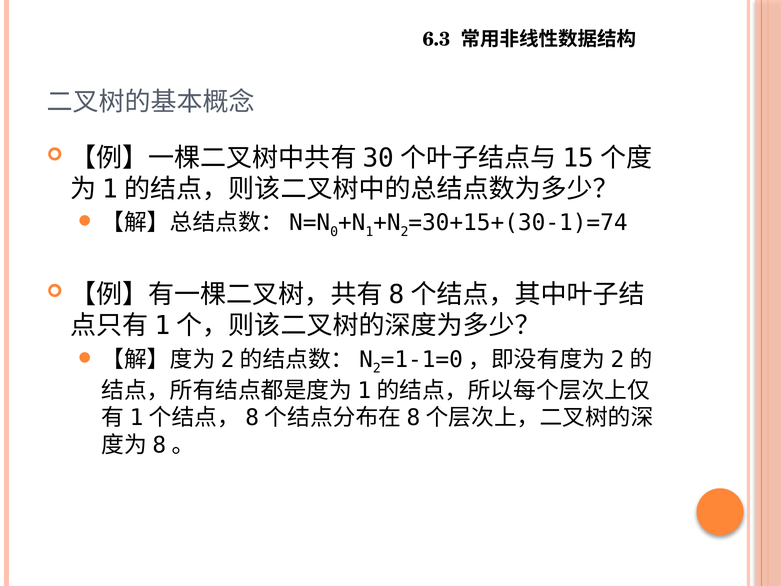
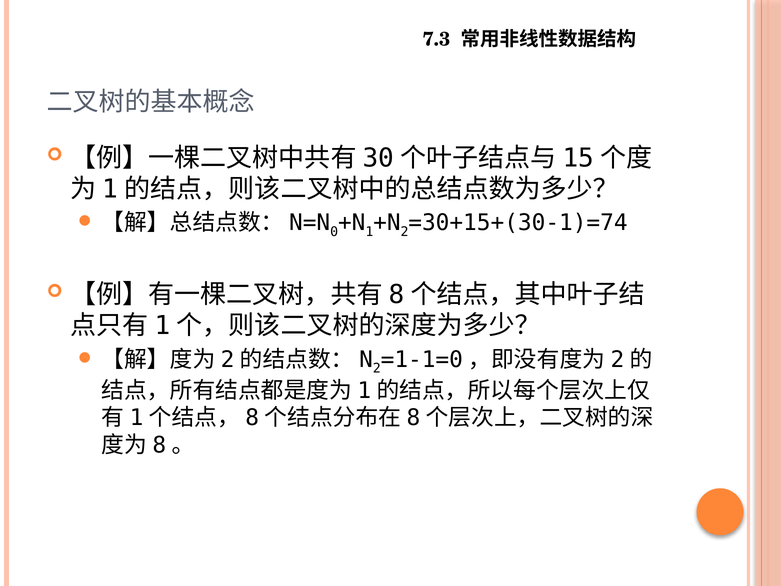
6.3: 6.3 -> 7.3
